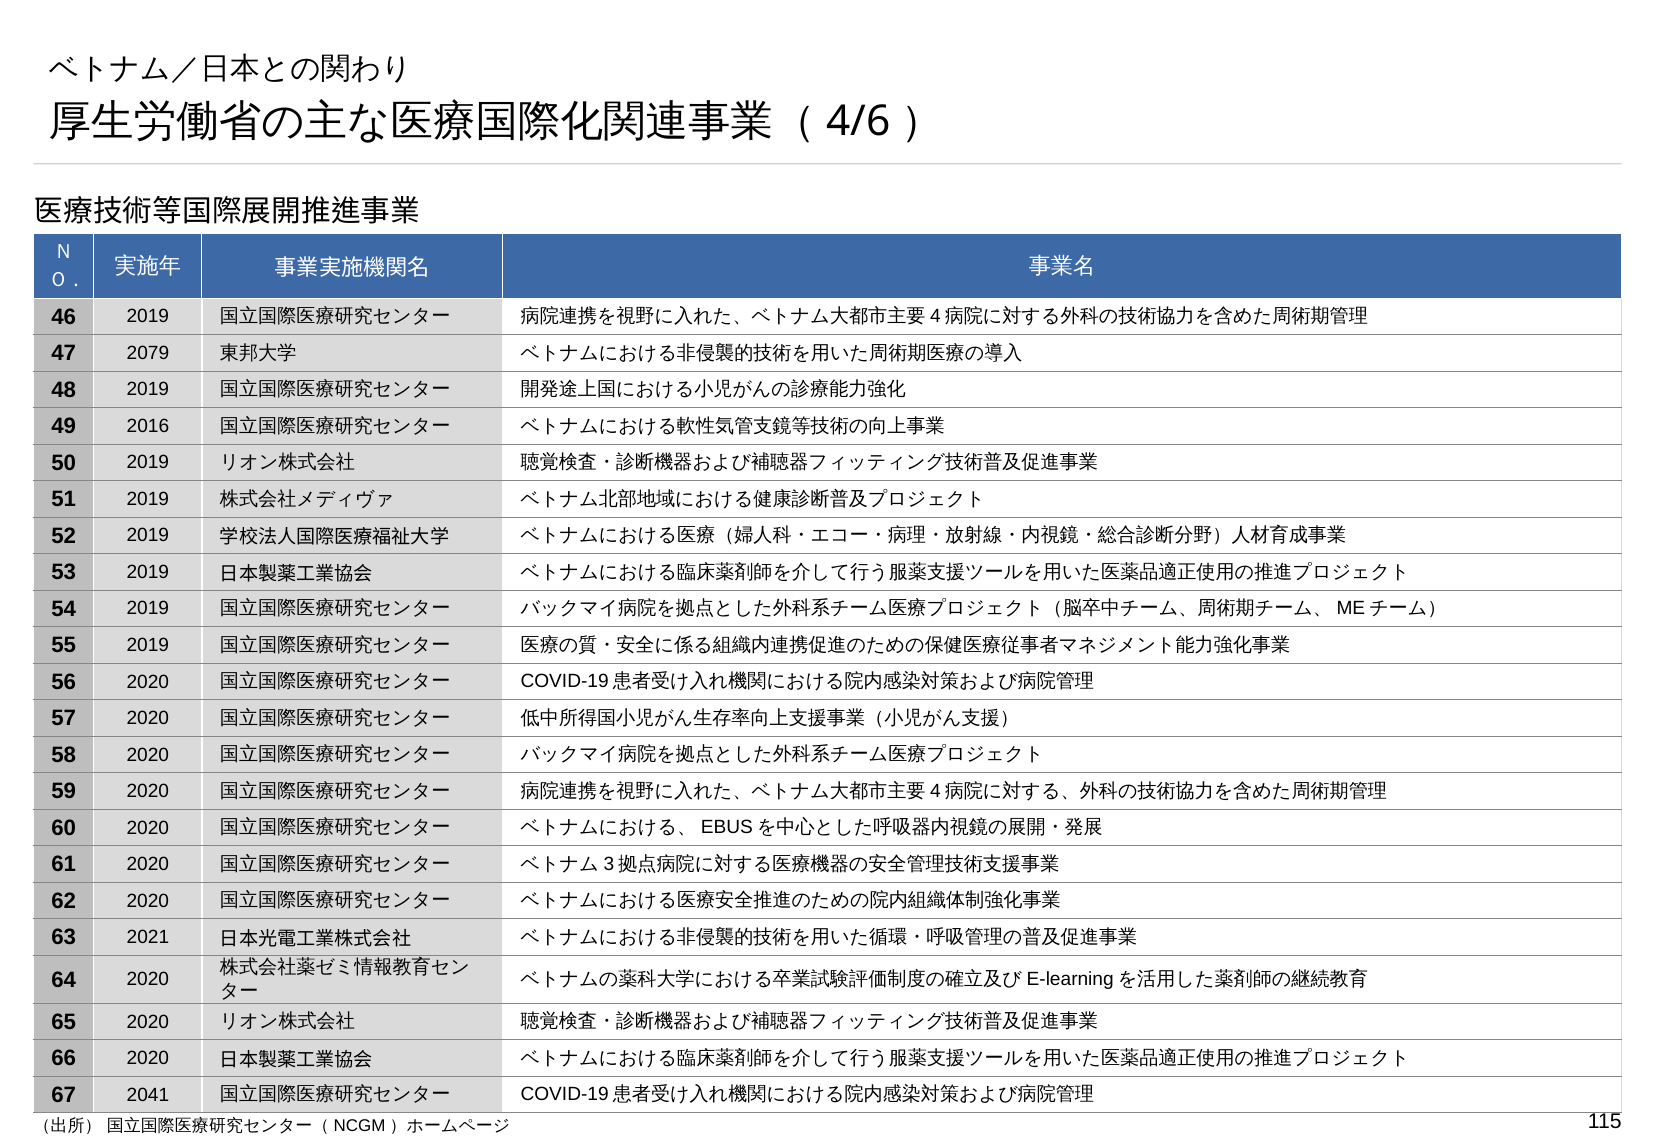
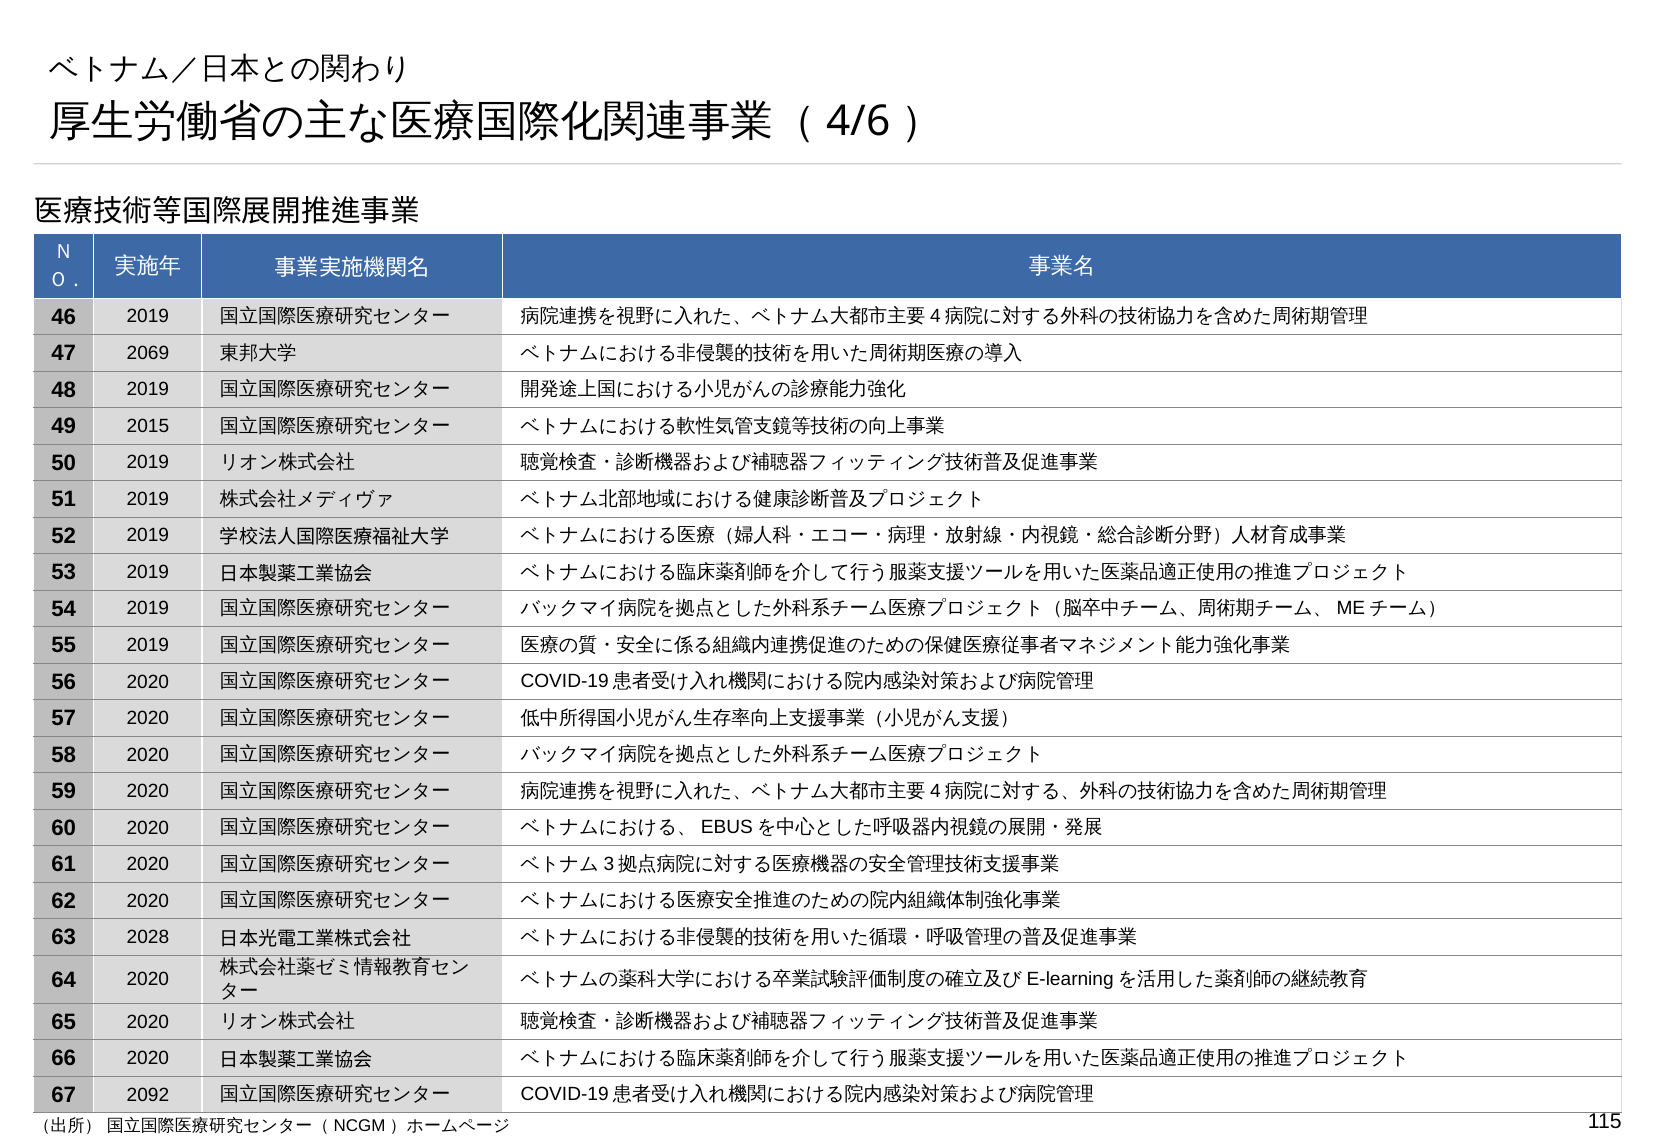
2079: 2079 -> 2069
2016: 2016 -> 2015
2021: 2021 -> 2028
2041: 2041 -> 2092
